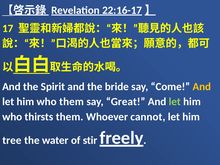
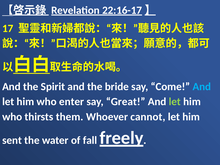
And at (202, 87) colour: yellow -> light blue
who them: them -> enter
tree: tree -> sent
stir: stir -> fall
